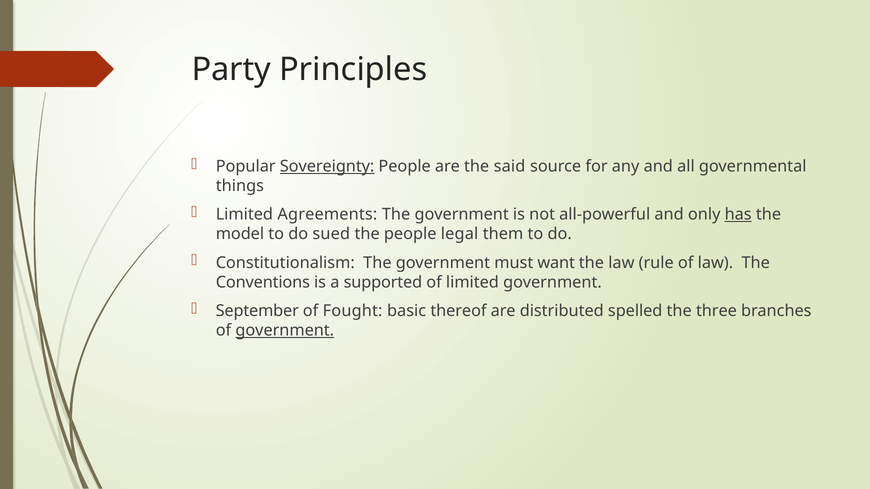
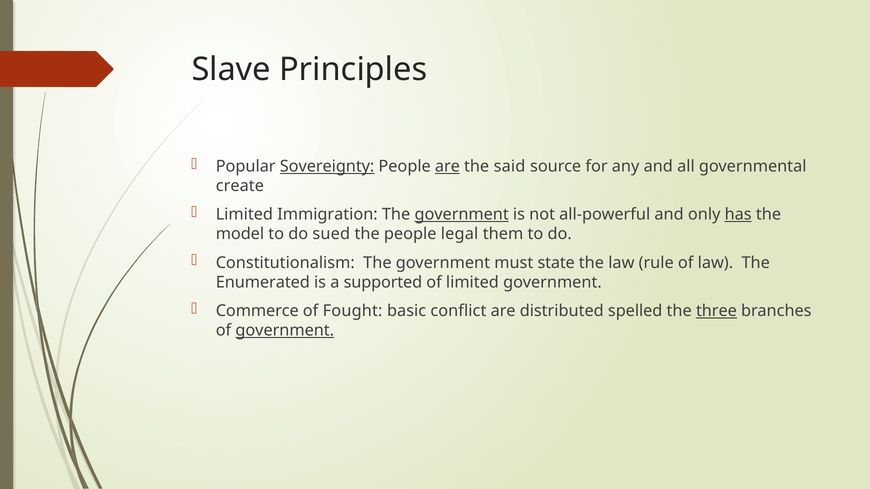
Party: Party -> Slave
are at (447, 166) underline: none -> present
things: things -> create
Agreements: Agreements -> Immigration
government at (462, 215) underline: none -> present
want: want -> state
Conventions: Conventions -> Enumerated
September: September -> Commerce
thereof: thereof -> conflict
three underline: none -> present
